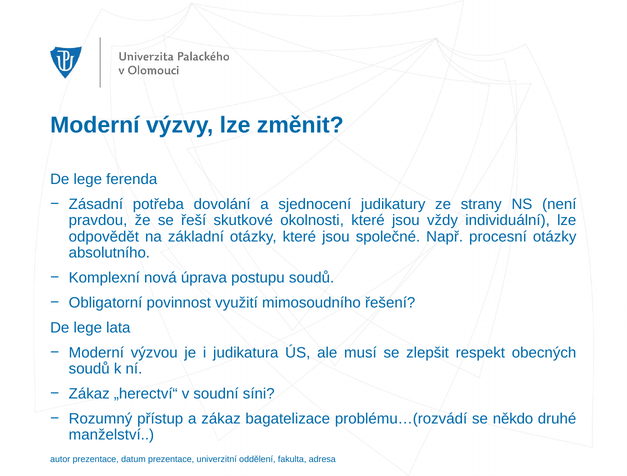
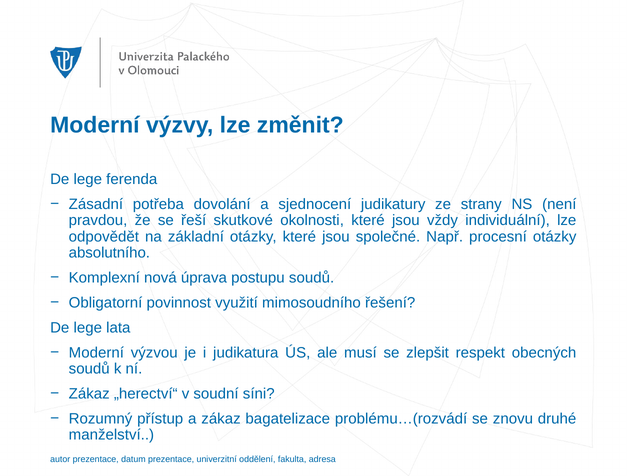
někdo: někdo -> znovu
